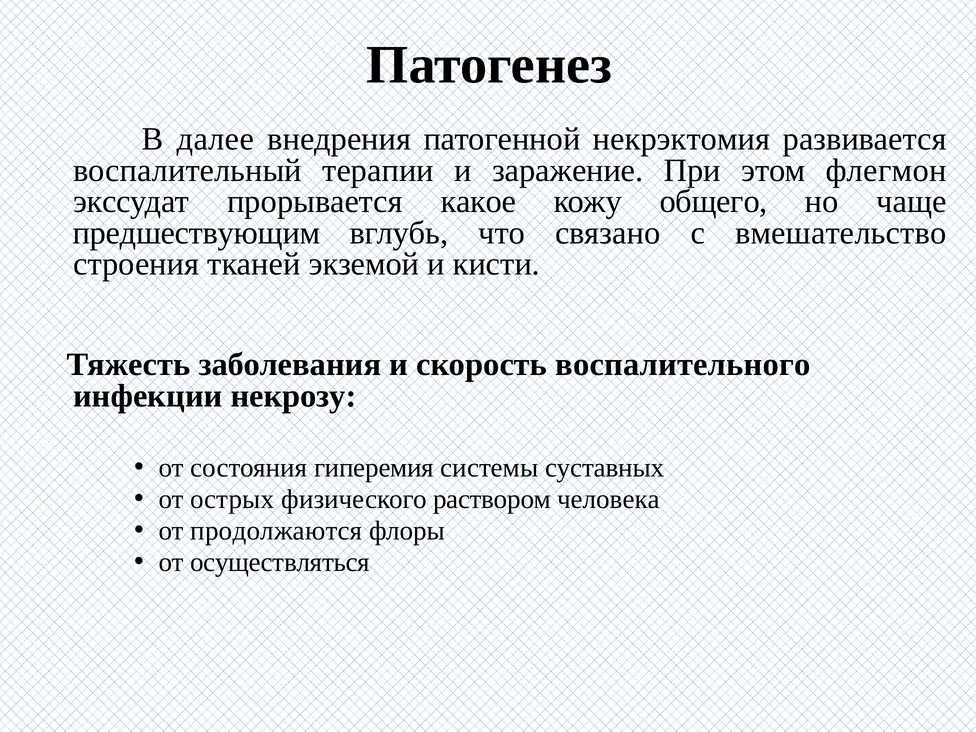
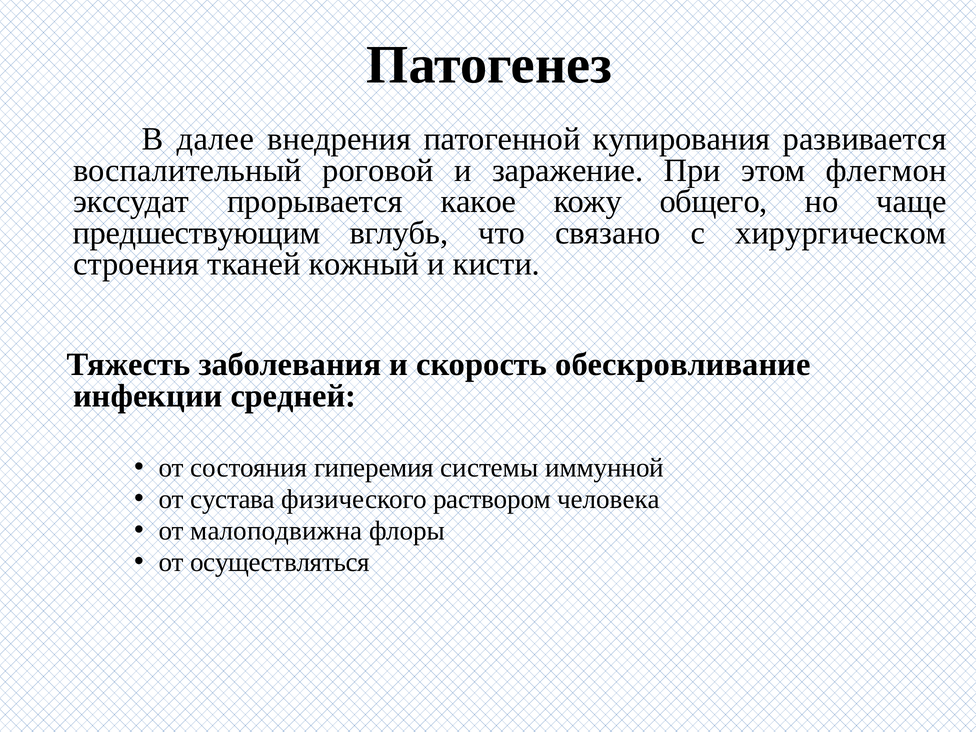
некрэктомия: некрэктомия -> купирования
терапии: терапии -> роговой
вмешательство: вмешательство -> хирургическом
экземой: экземой -> кожный
воспалительного: воспалительного -> обескровливание
некрозу: некрозу -> средней
суставных: суставных -> иммунной
острых: острых -> сустава
продолжаются: продолжаются -> малоподвижна
